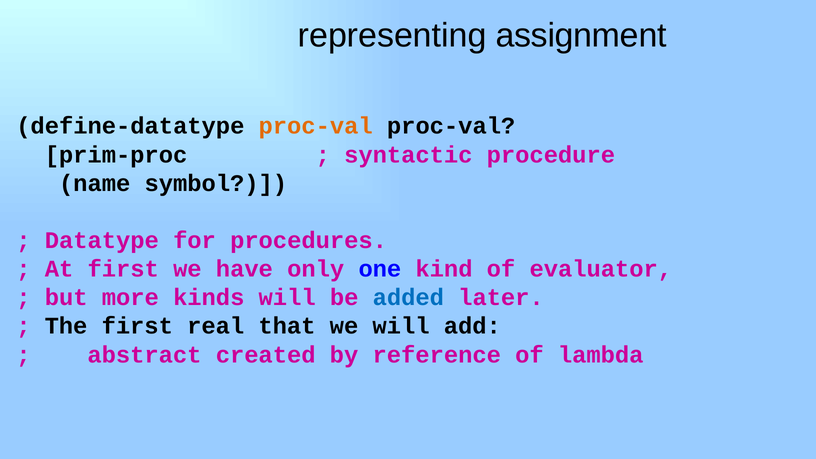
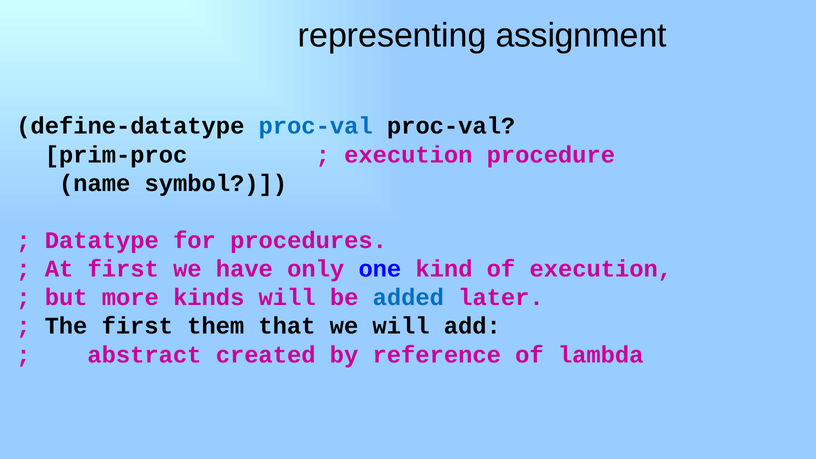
proc-val at (316, 126) colour: orange -> blue
syntactic at (408, 155): syntactic -> execution
of evaluator: evaluator -> execution
real: real -> them
